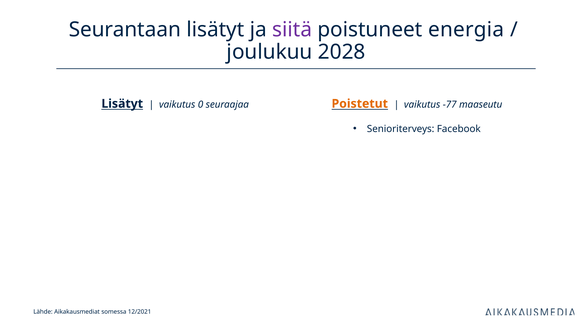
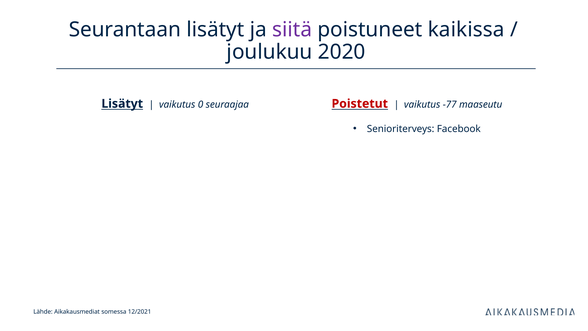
energia: energia -> kaikissa
2028: 2028 -> 2020
Poistetut colour: orange -> red
